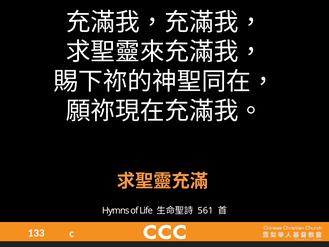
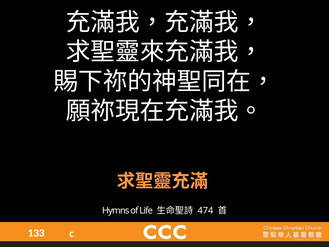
561: 561 -> 474
